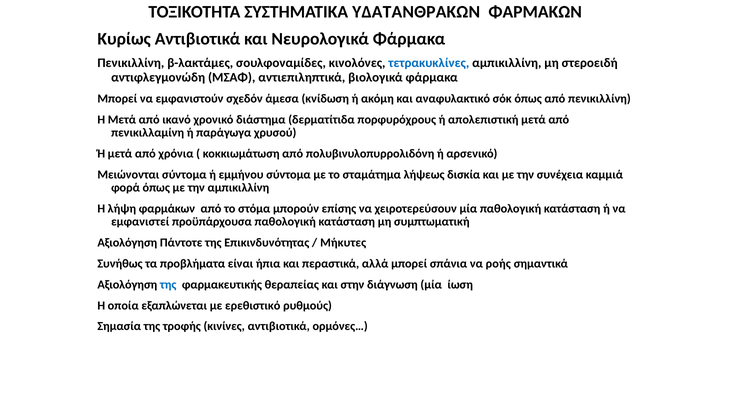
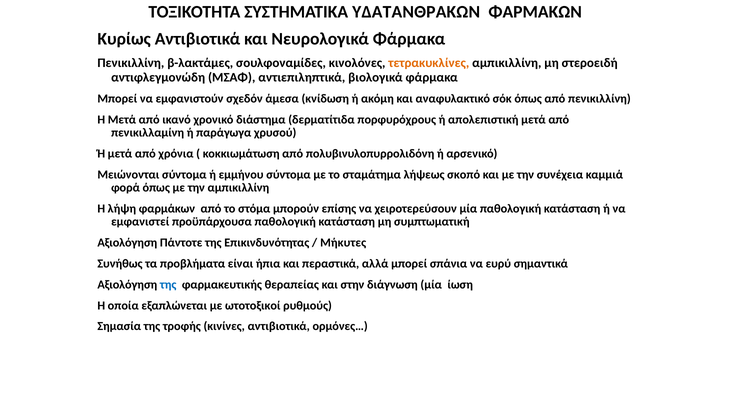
τετρακυκλίνες colour: blue -> orange
δισκία: δισκία -> σκοπό
ροής: ροής -> ευρύ
ερεθιστικό: ερεθιστικό -> ωτοτοξικοί
